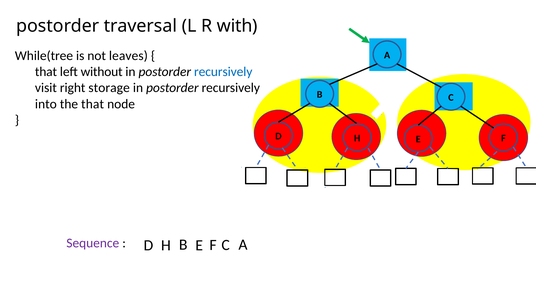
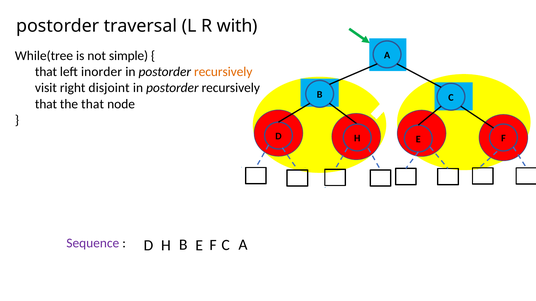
leaves: leaves -> simple
without: without -> inorder
recursively at (223, 72) colour: blue -> orange
storage: storage -> disjoint
into at (46, 104): into -> that
